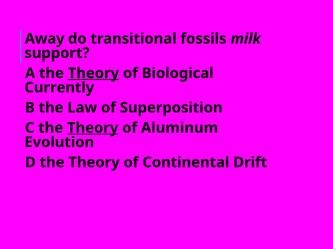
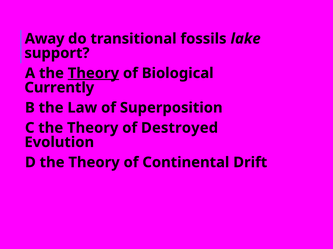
milk: milk -> lake
Theory at (93, 128) underline: present -> none
Aluminum: Aluminum -> Destroyed
